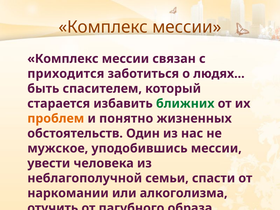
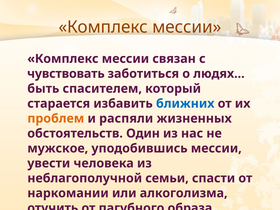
приходится: приходится -> чувствовать
ближних colour: green -> blue
понятно: понятно -> распяли
